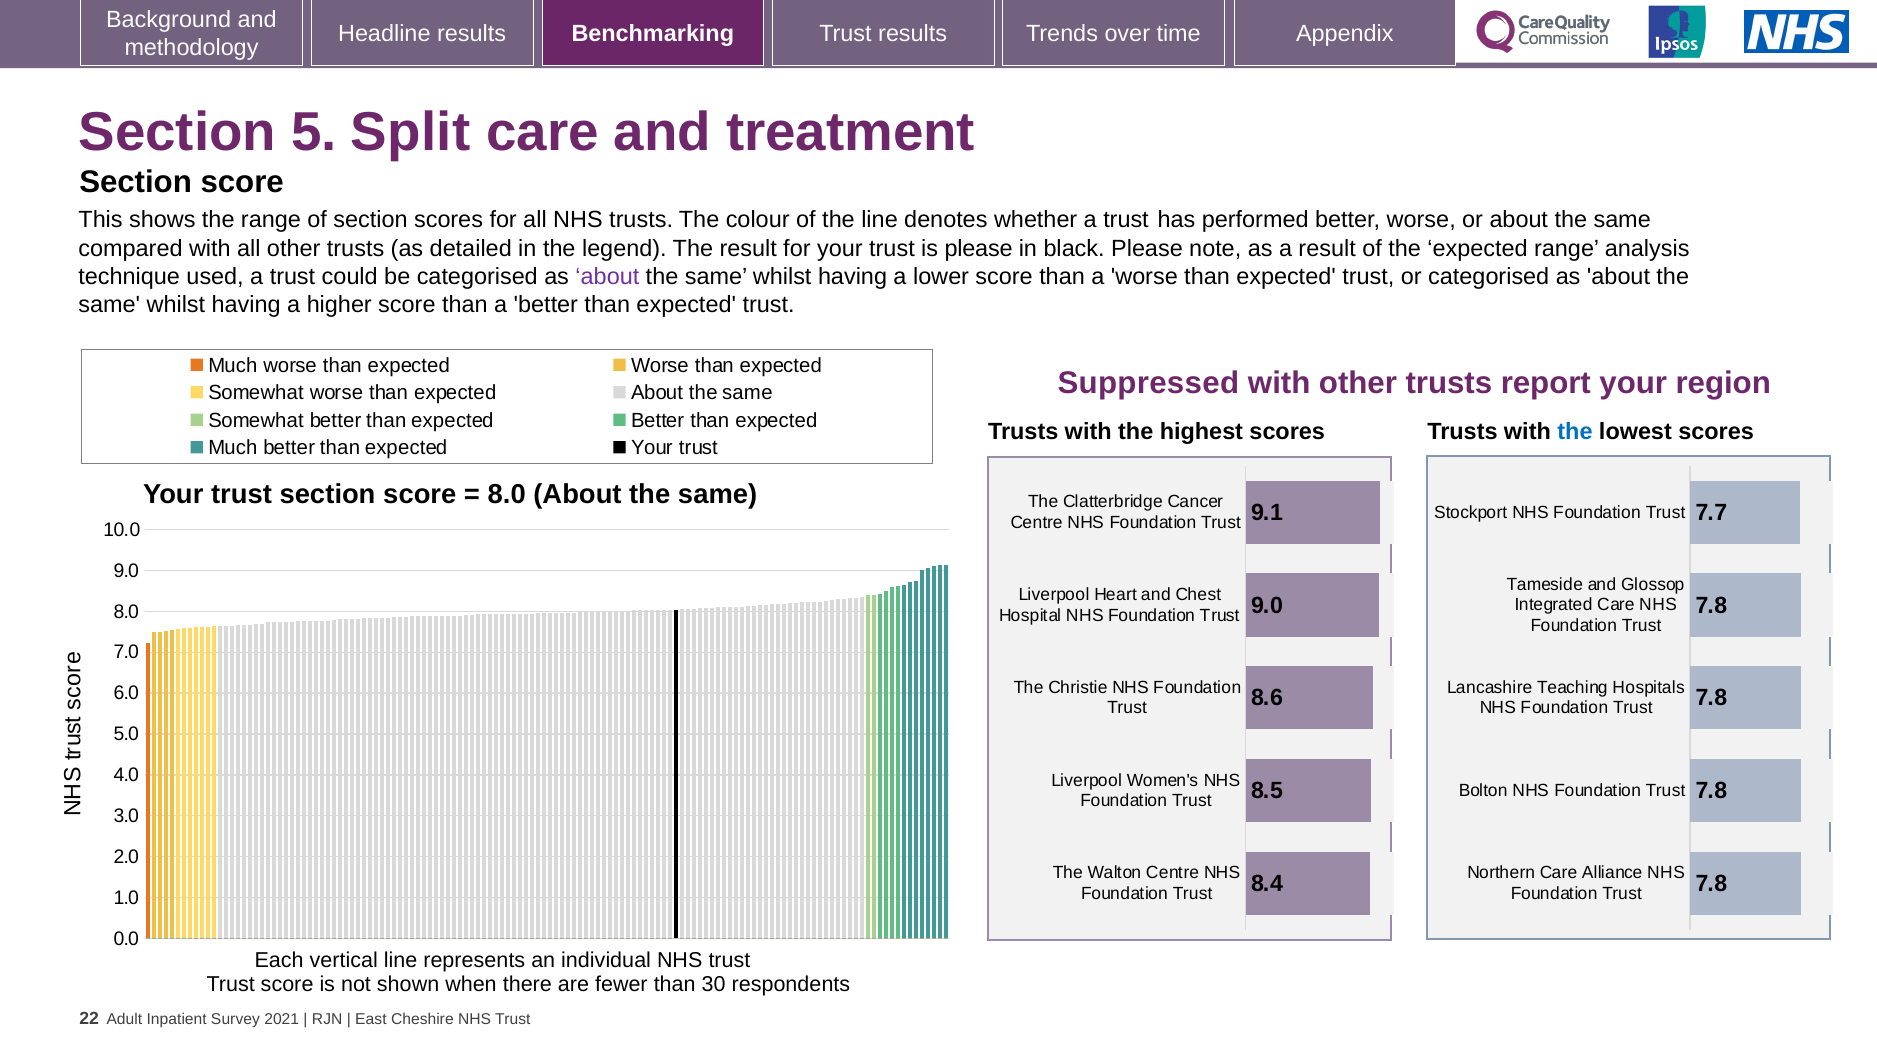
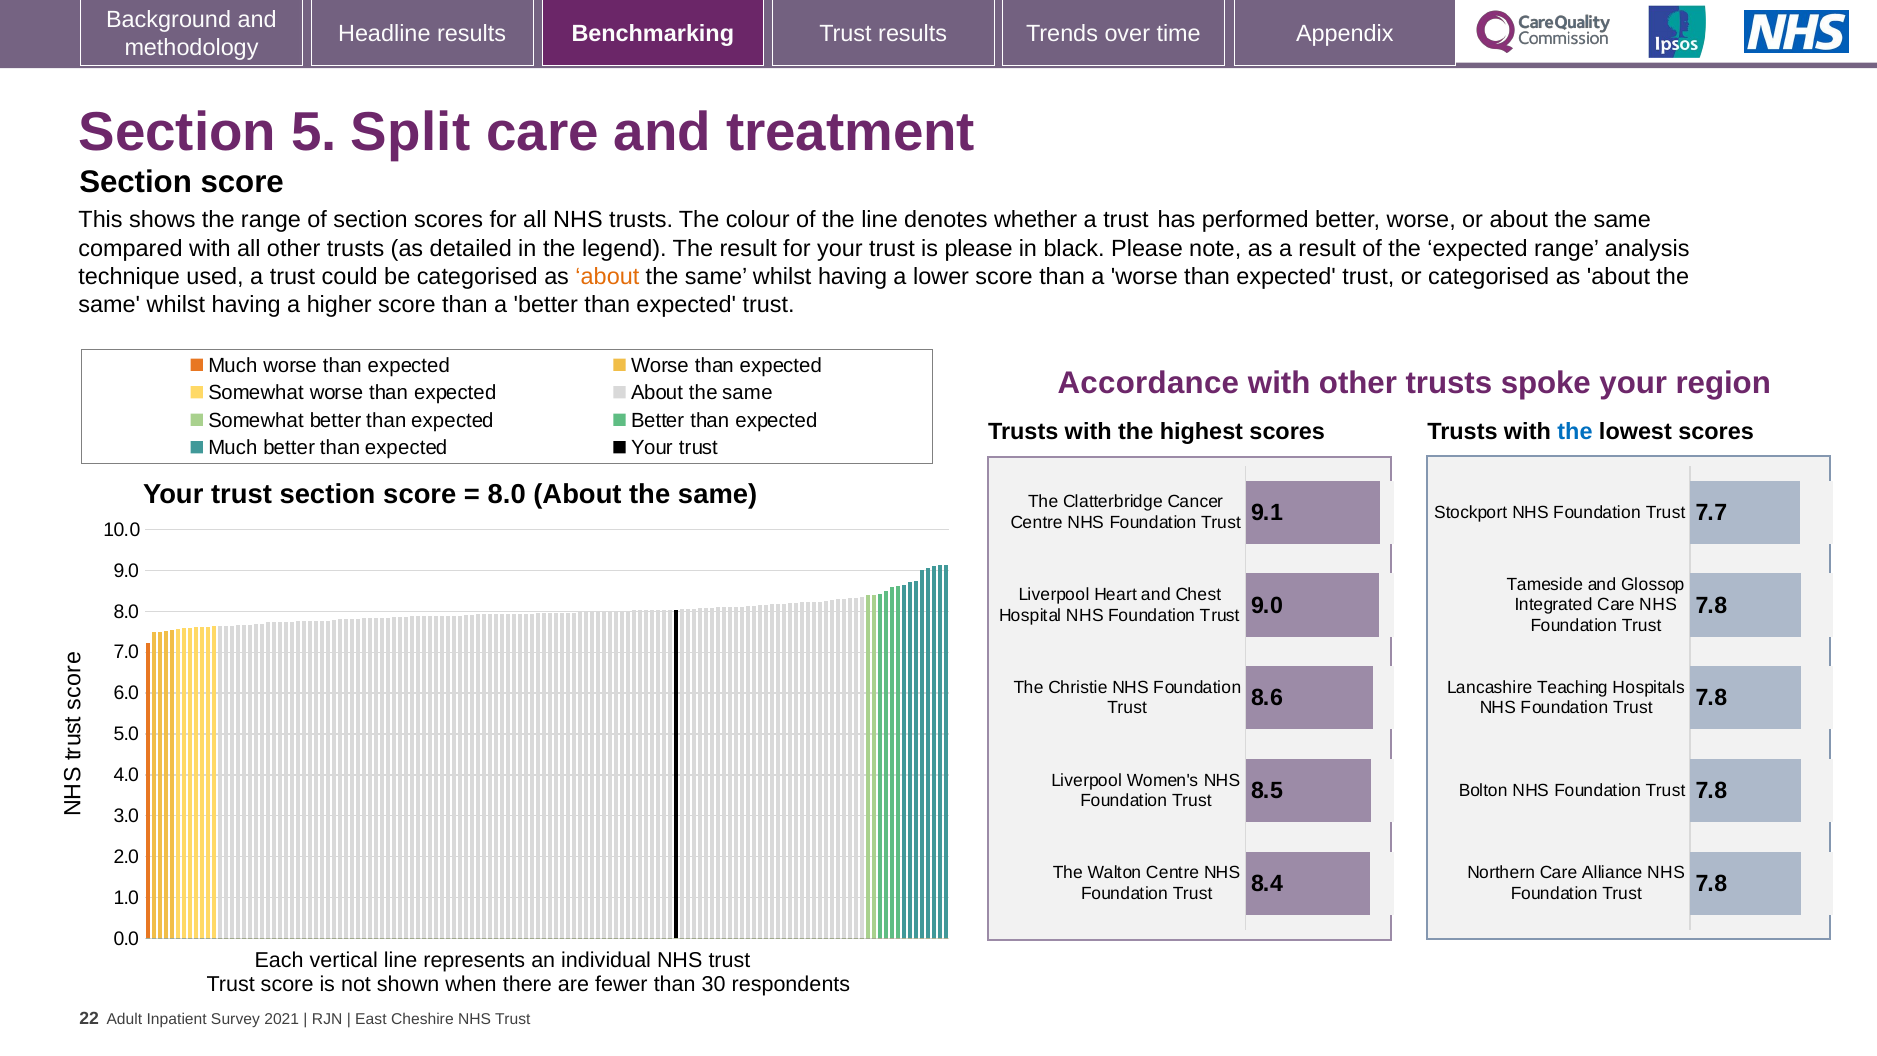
about at (607, 277) colour: purple -> orange
Suppressed: Suppressed -> Accordance
report: report -> spoke
